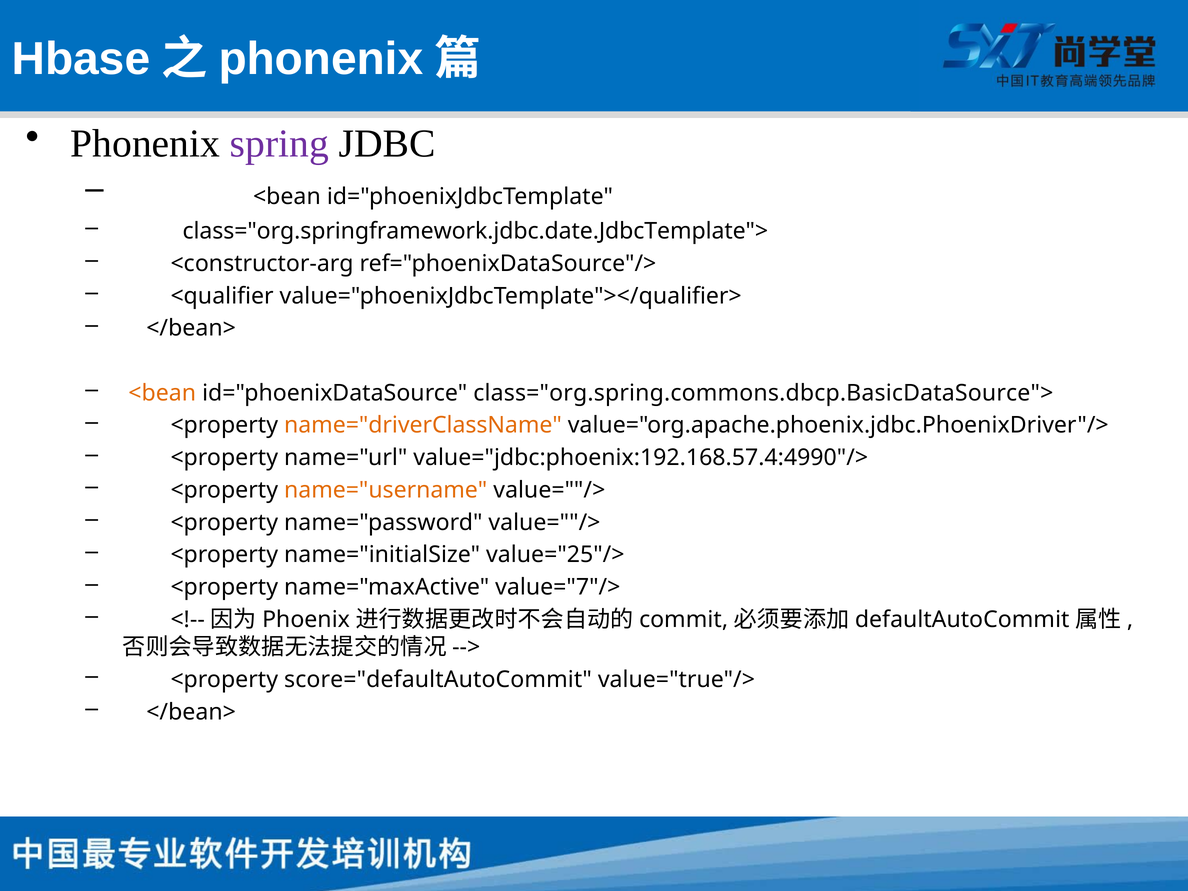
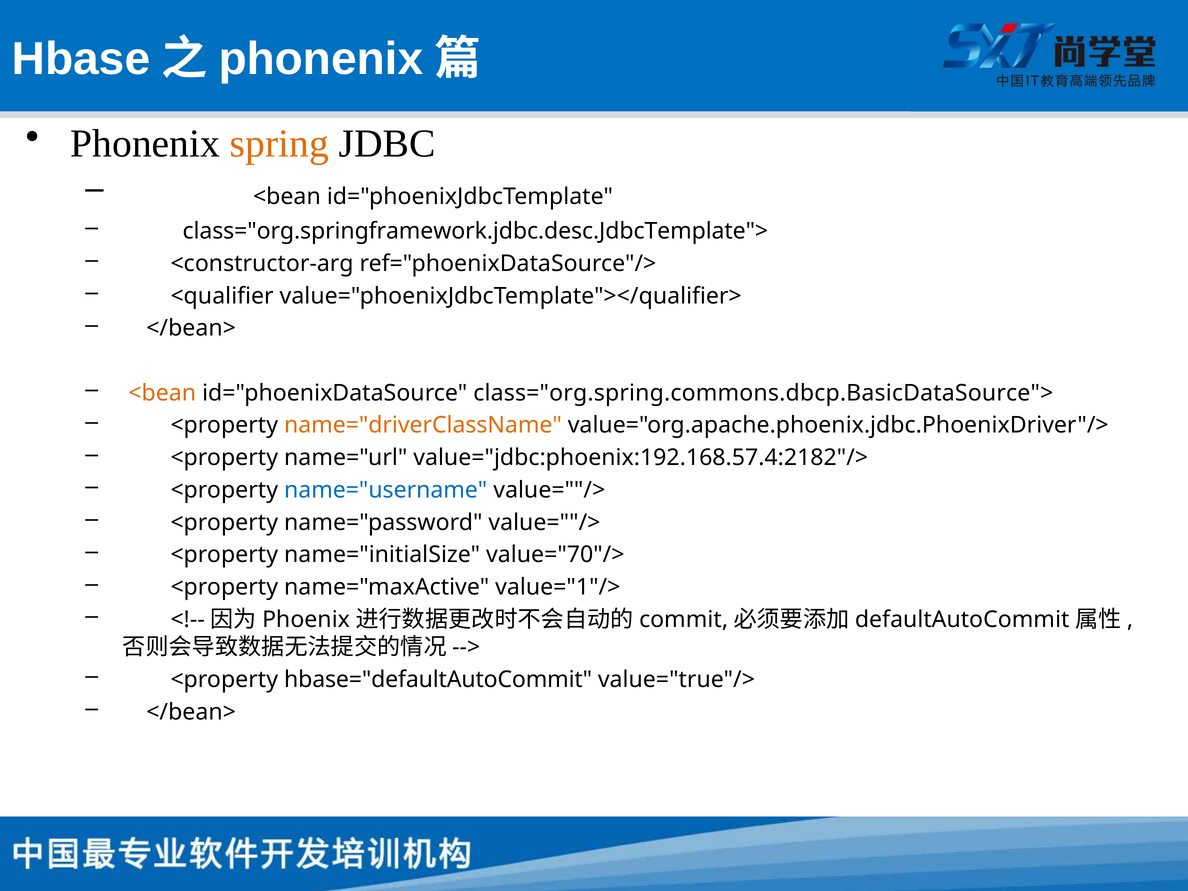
spring colour: purple -> orange
class="org.springframework.jdbc.date.JdbcTemplate">: class="org.springframework.jdbc.date.JdbcTemplate"> -> class="org.springframework.jdbc.desc.JdbcTemplate">
value="jdbc:phoenix:192.168.57.4:4990"/>: value="jdbc:phoenix:192.168.57.4:4990"/> -> value="jdbc:phoenix:192.168.57.4:2182"/>
name="username colour: orange -> blue
value="25"/>: value="25"/> -> value="70"/>
value="7"/>: value="7"/> -> value="1"/>
score="defaultAutoCommit: score="defaultAutoCommit -> hbase="defaultAutoCommit
